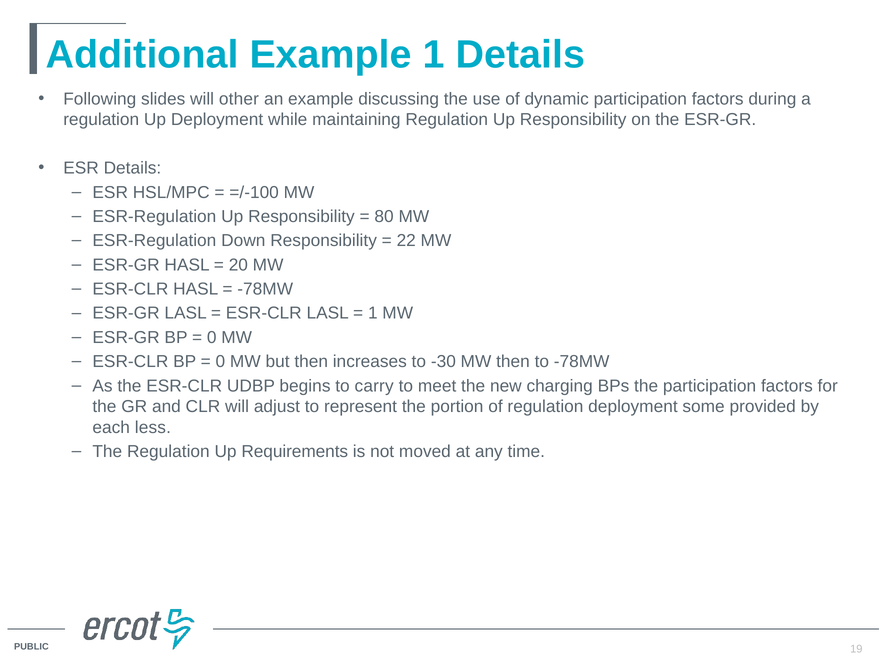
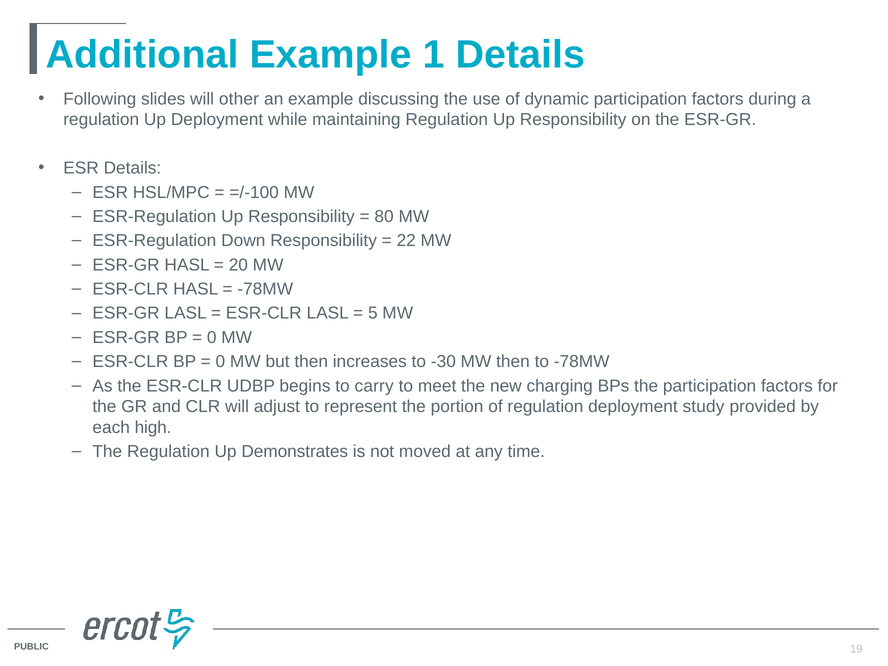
1 at (373, 313): 1 -> 5
some: some -> study
less: less -> high
Requirements: Requirements -> Demonstrates
